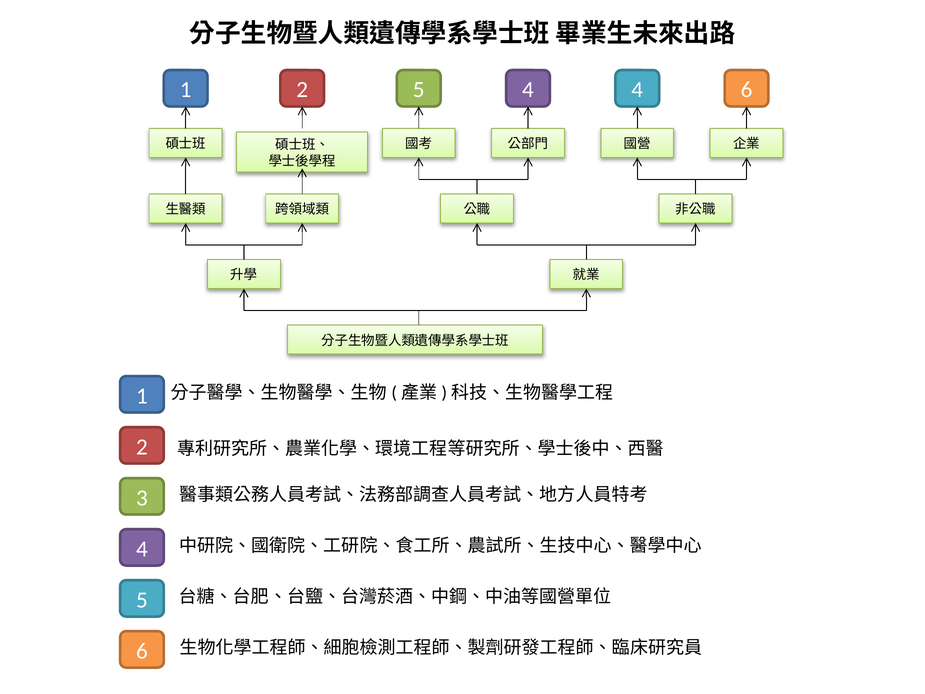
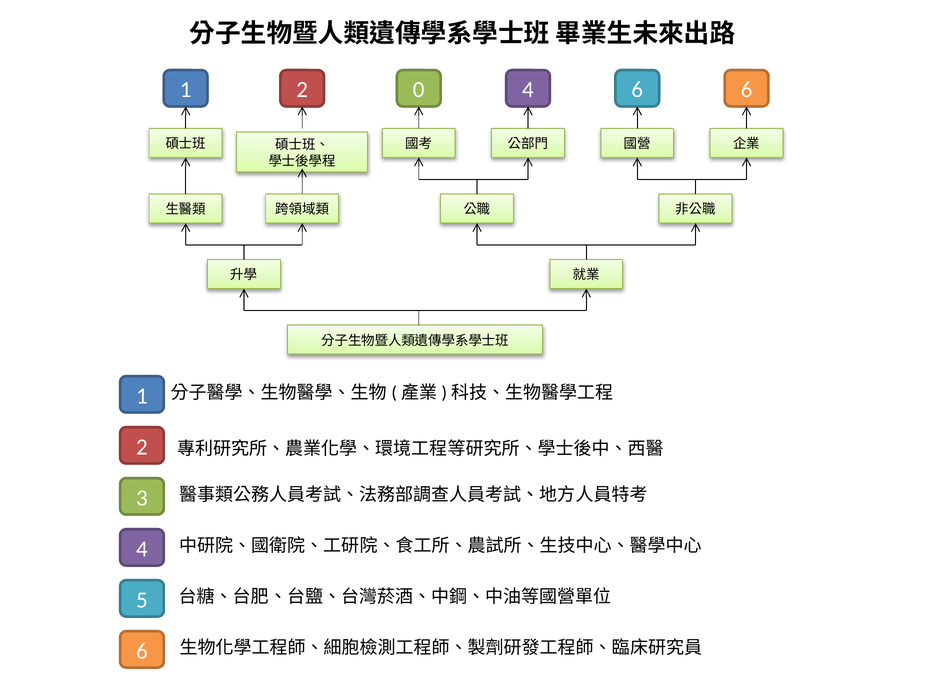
2 5: 5 -> 0
4 4: 4 -> 6
